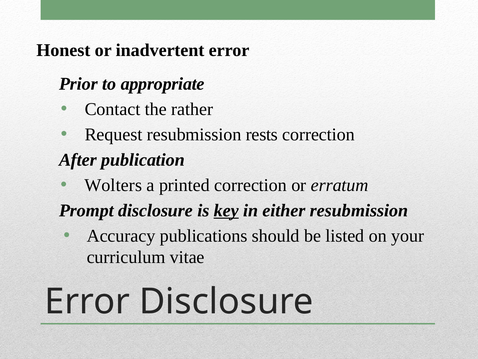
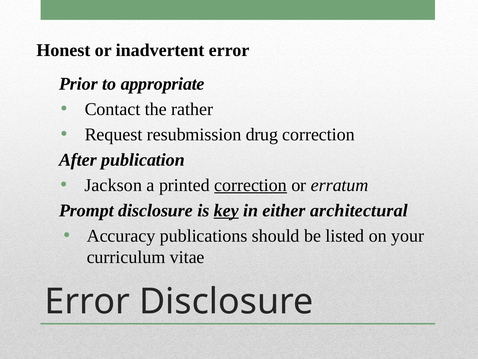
rests: rests -> drug
Wolters: Wolters -> Jackson
correction at (251, 185) underline: none -> present
either resubmission: resubmission -> architectural
